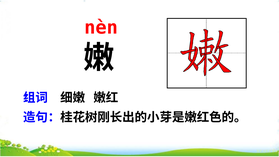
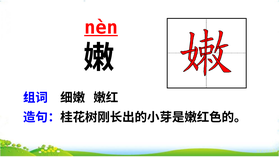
nèn underline: none -> present
